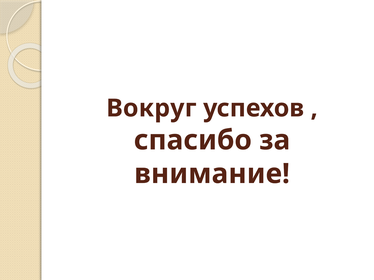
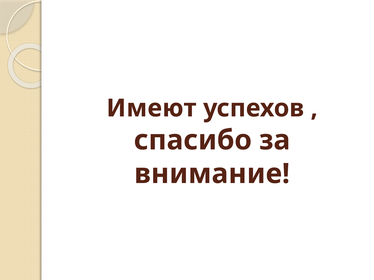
Вокруг: Вокруг -> Имеют
